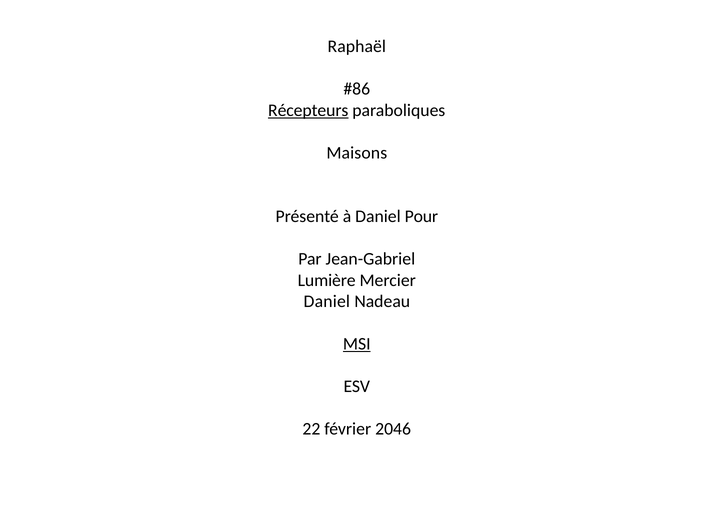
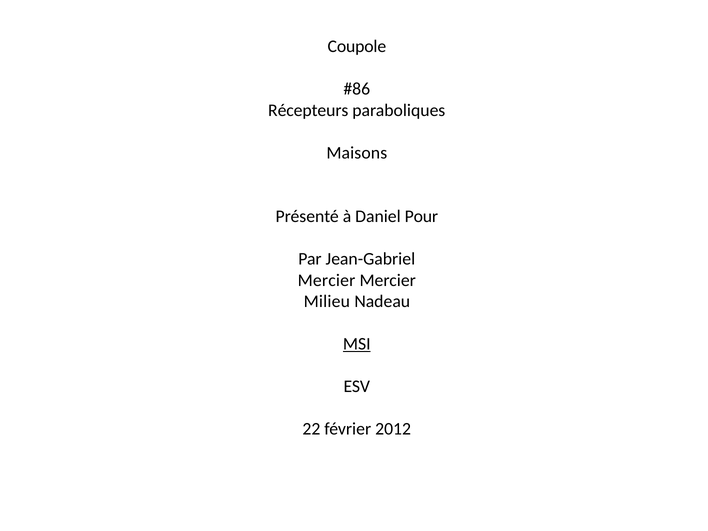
Raphaël: Raphaël -> Coupole
Récepteurs underline: present -> none
Lumière at (327, 280): Lumière -> Mercier
Daniel at (327, 302): Daniel -> Milieu
2046: 2046 -> 2012
